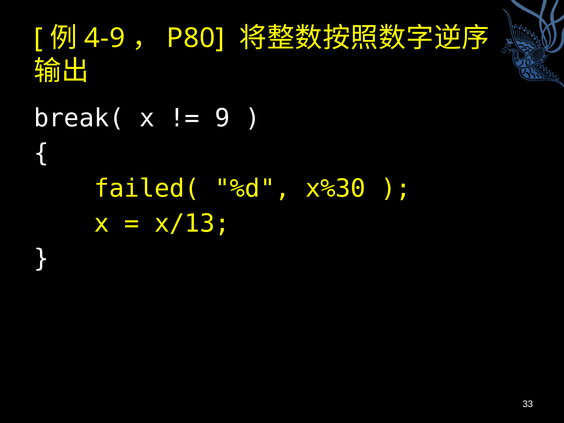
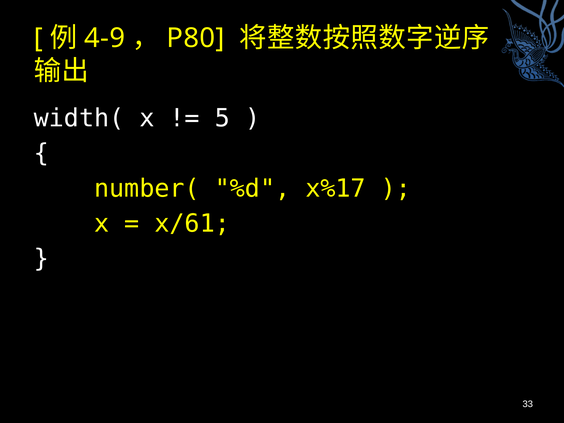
break(: break( -> width(
9: 9 -> 5
failed(: failed( -> number(
x%30: x%30 -> x%17
x/13: x/13 -> x/61
